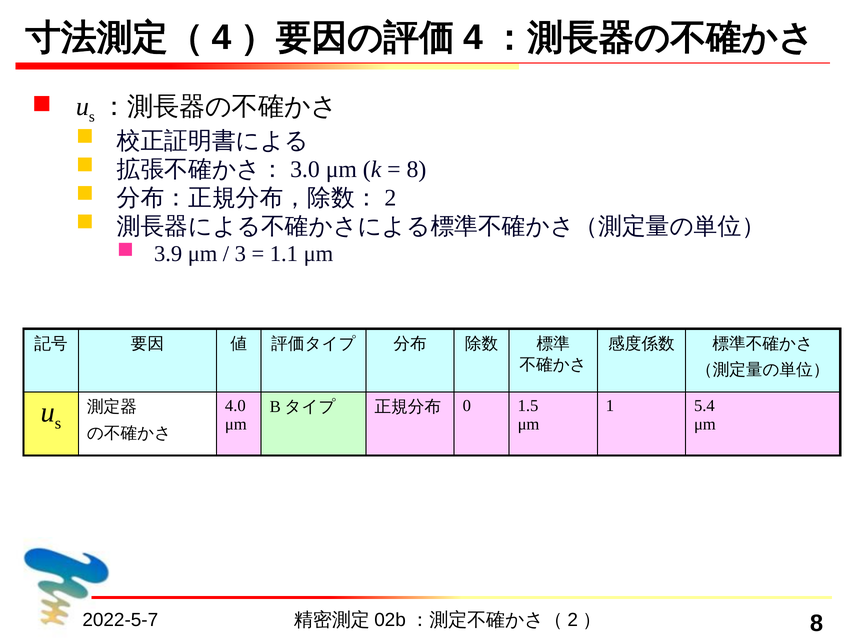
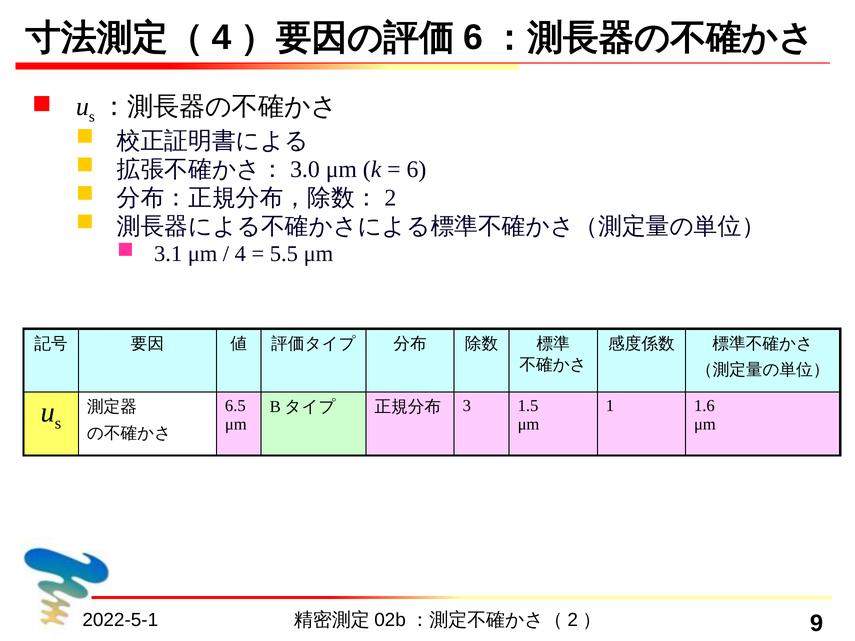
4 at (473, 38): 4 -> 6
8 at (416, 169): 8 -> 6
3.9: 3.9 -> 3.1
3 at (240, 254): 3 -> 4
1.1: 1.1 -> 5.5
4.0: 4.0 -> 6.5
5.4: 5.4 -> 1.6
0: 0 -> 3
2022-5-7: 2022-5-7 -> 2022-5-1
8 at (817, 624): 8 -> 9
